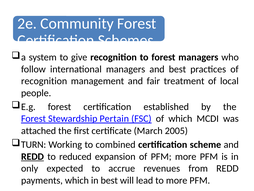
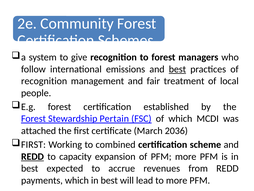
international managers: managers -> emissions
best at (177, 69) underline: none -> present
2005: 2005 -> 2036
TURN at (34, 144): TURN -> FIRST
reduced: reduced -> capacity
only at (30, 168): only -> best
